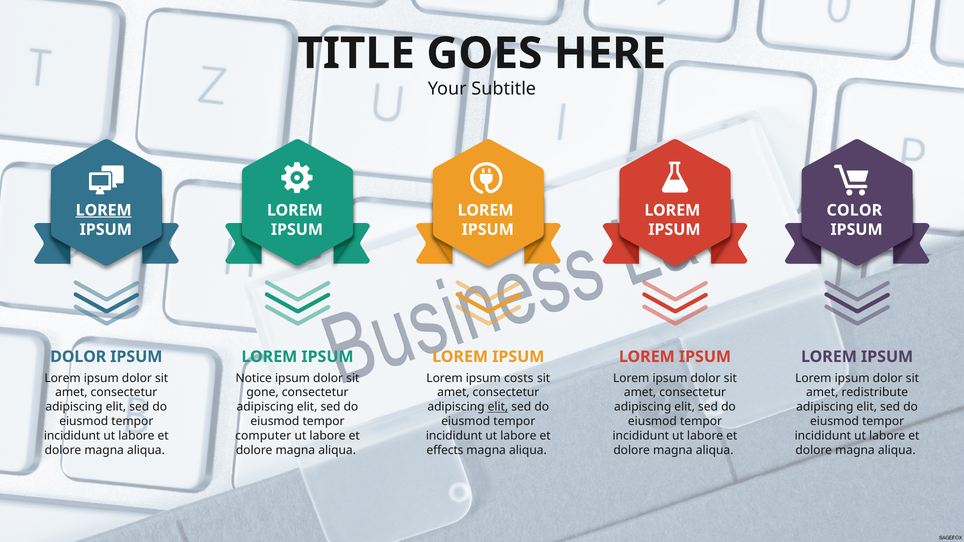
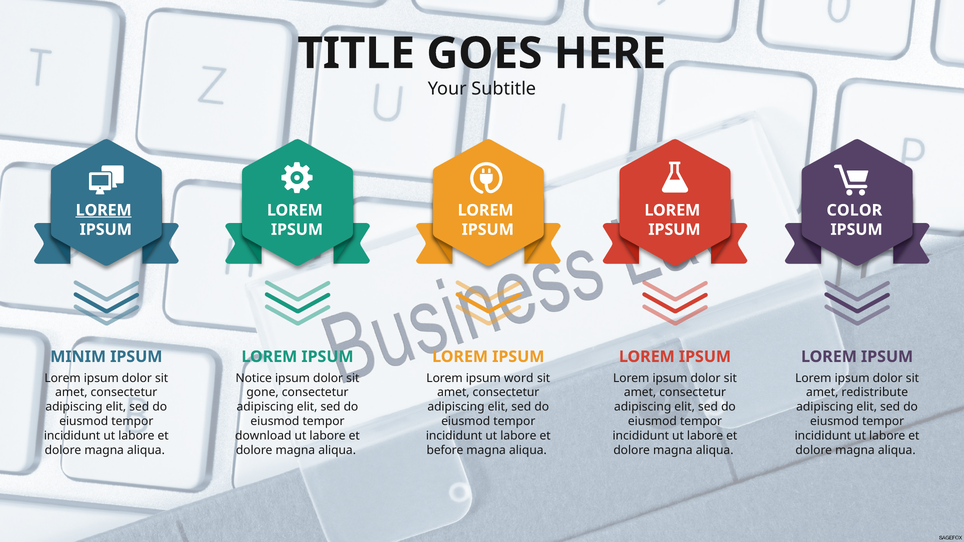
DOLOR at (78, 357): DOLOR -> MINIM
costs: costs -> word
elit at (498, 407) underline: present -> none
computer: computer -> download
effects: effects -> before
